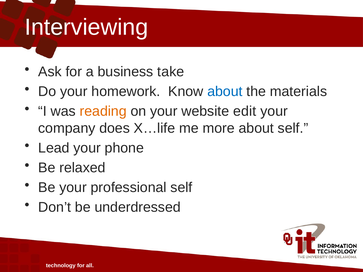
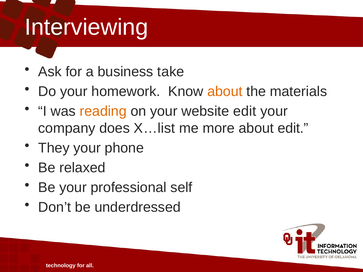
about at (225, 92) colour: blue -> orange
X…life: X…life -> X…list
about self: self -> edit
Lead: Lead -> They
